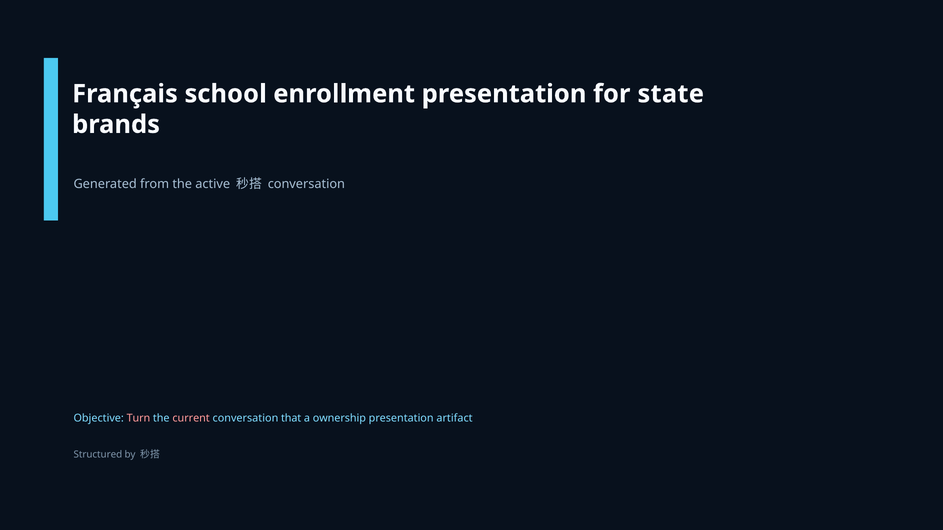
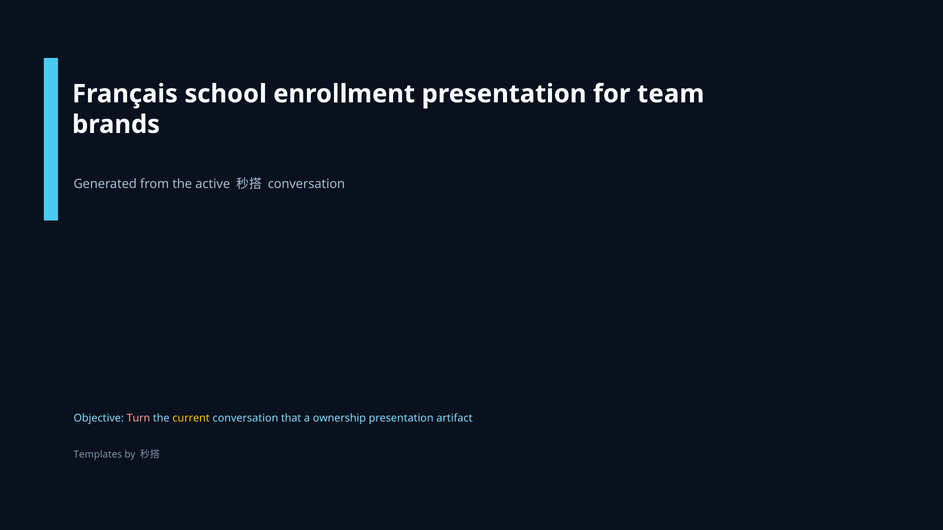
state: state -> team
current colour: pink -> yellow
Structured: Structured -> Templates
